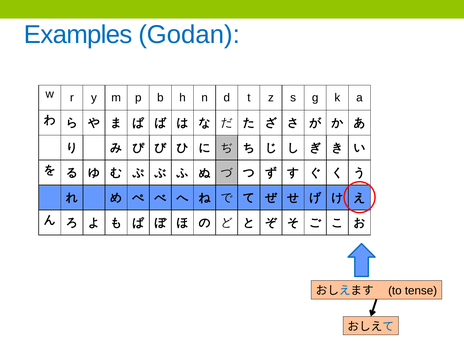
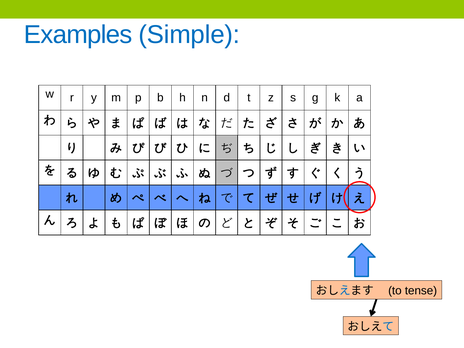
Godan: Godan -> Simple
